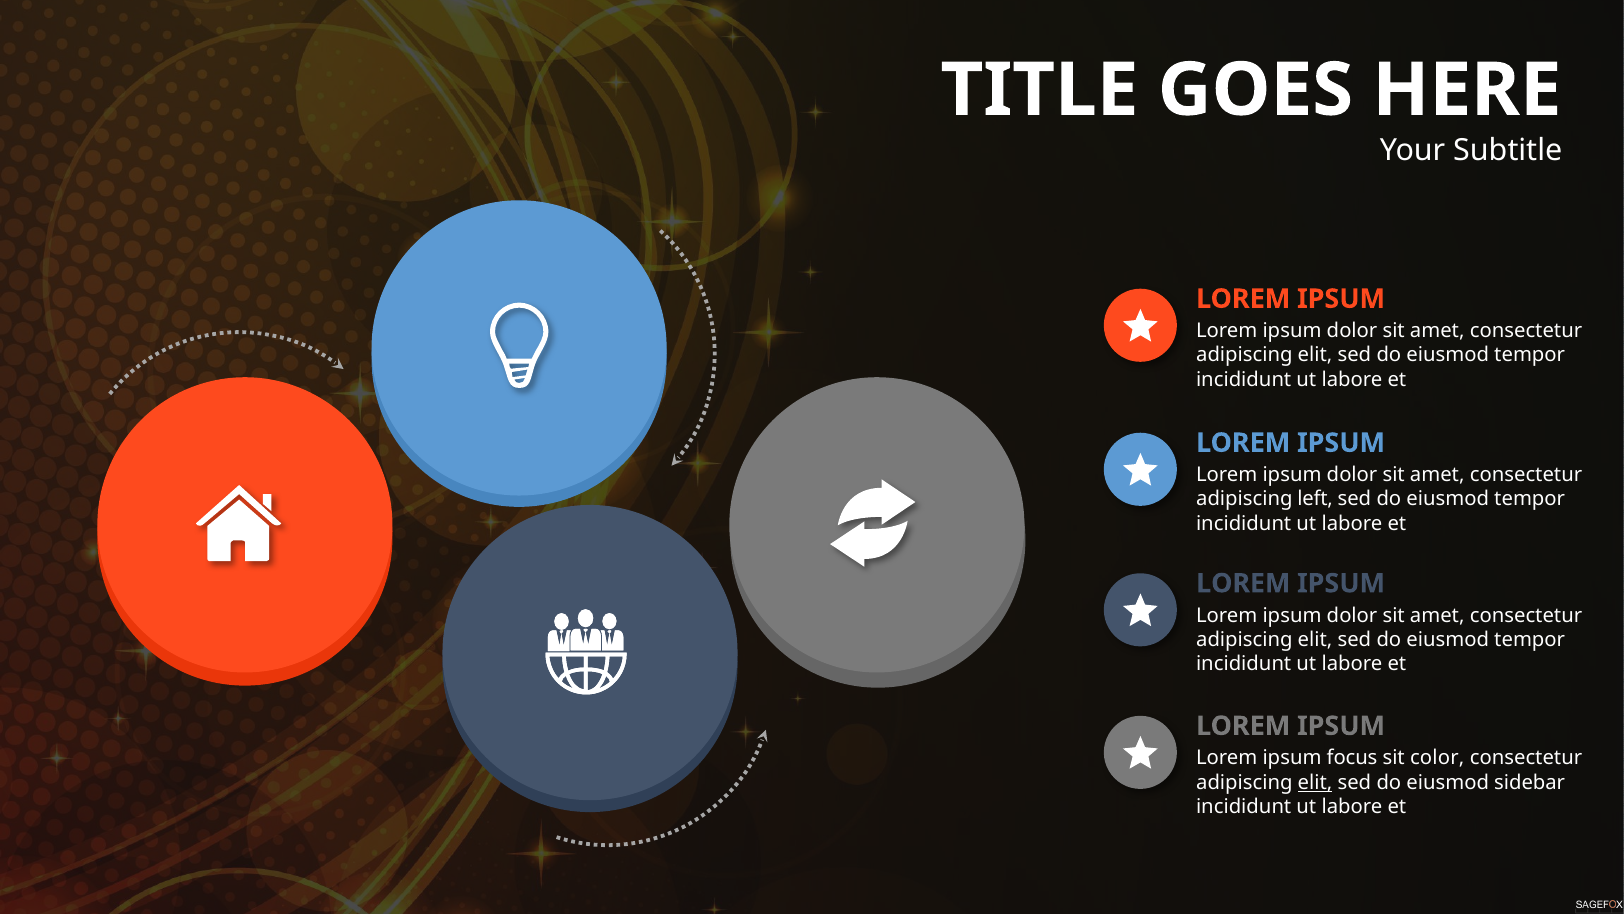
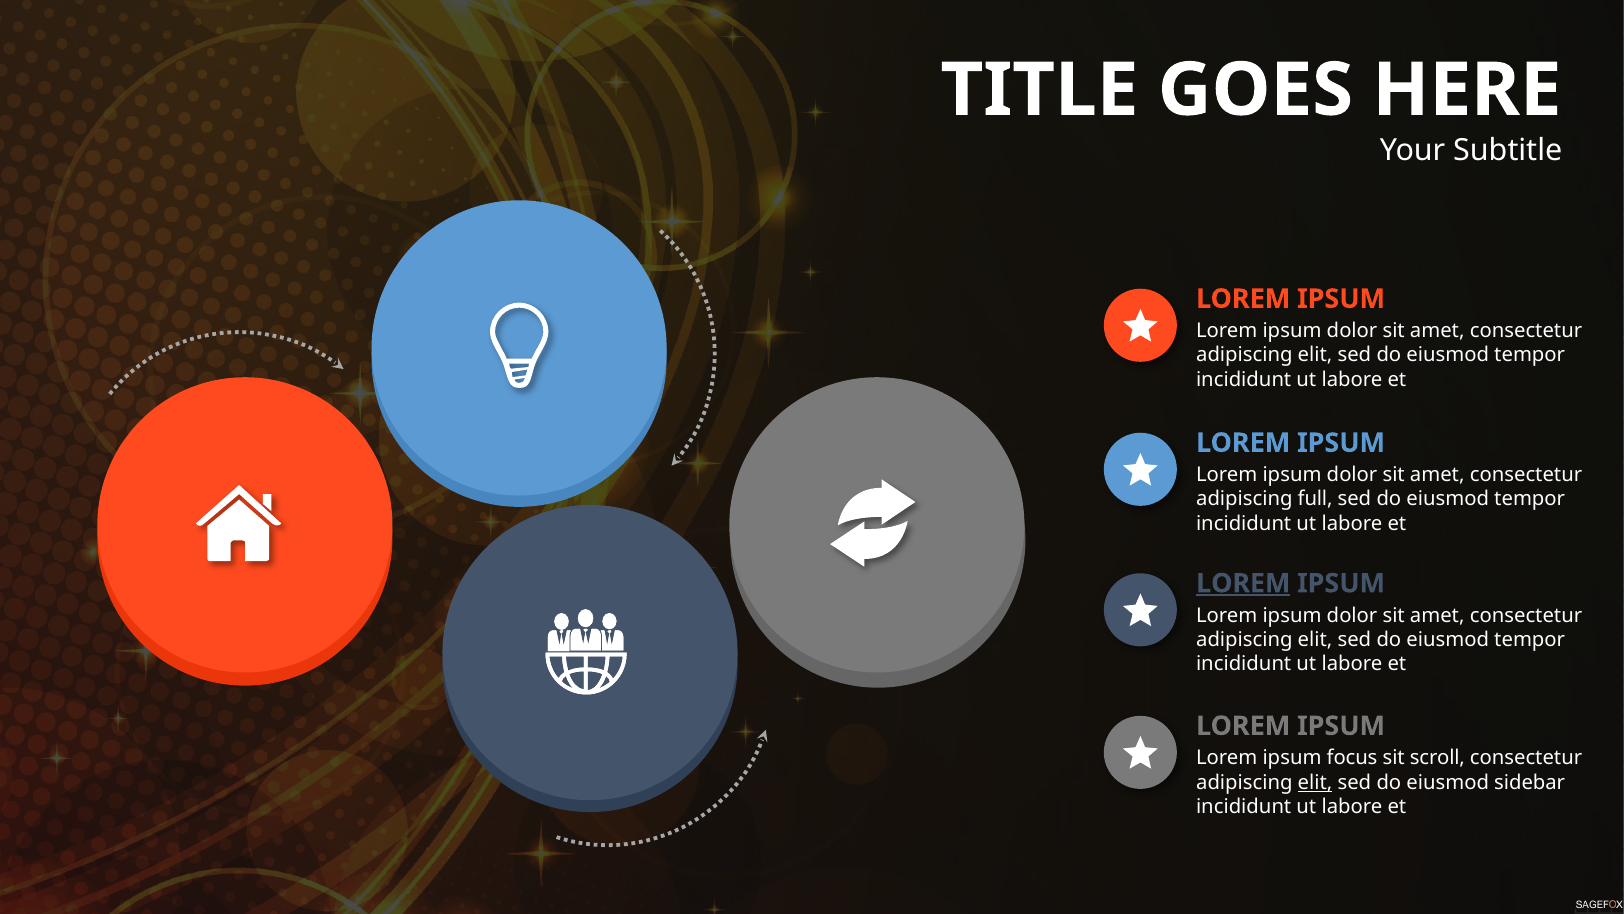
left: left -> full
LOREM at (1243, 583) underline: none -> present
color: color -> scroll
